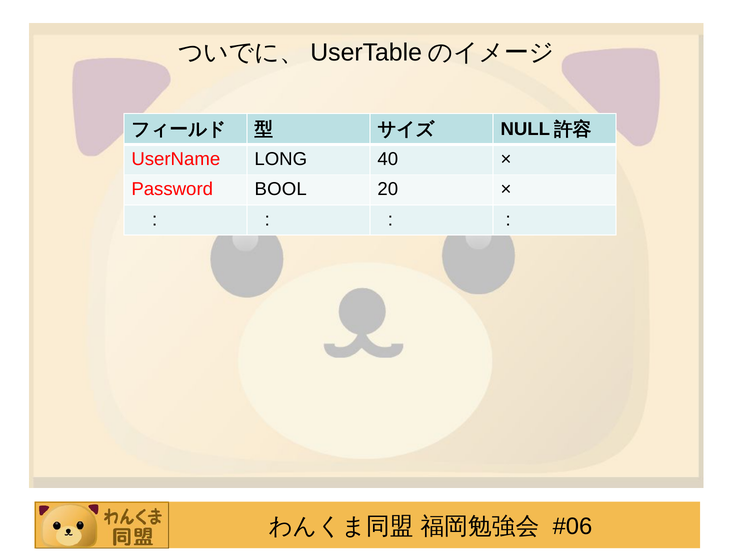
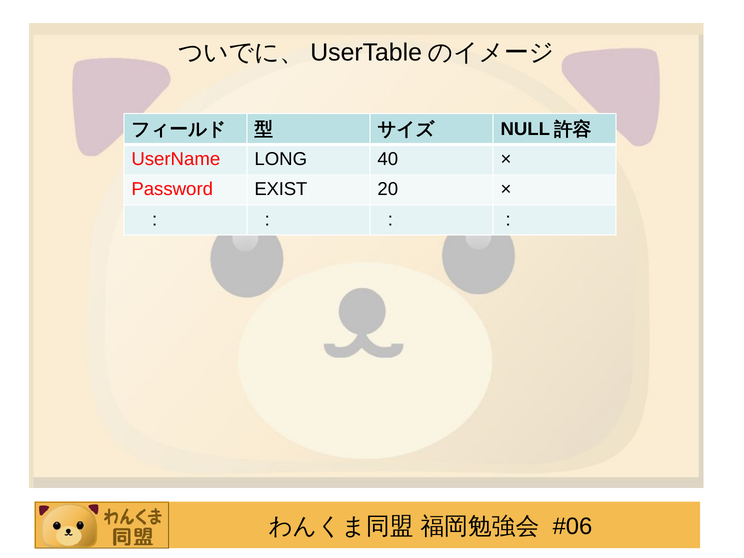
BOOL: BOOL -> EXIST
